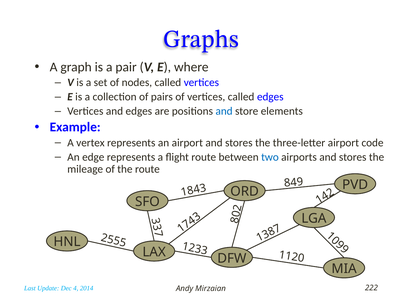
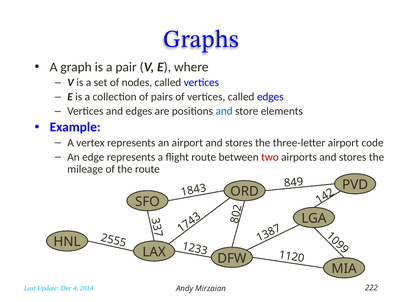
two colour: blue -> red
